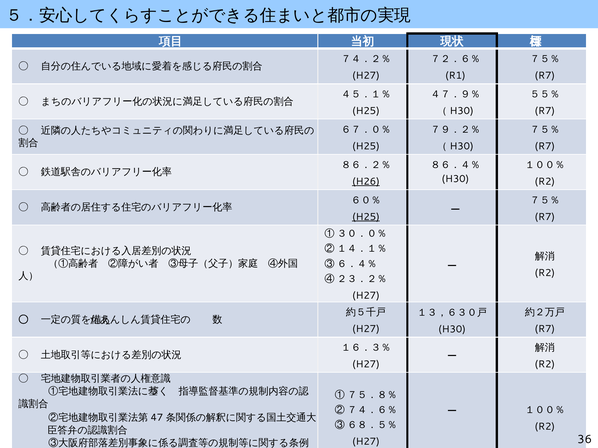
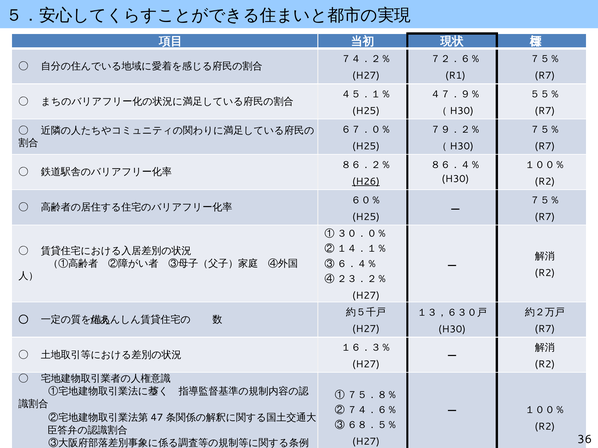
H25 at (366, 217) underline: present -> none
